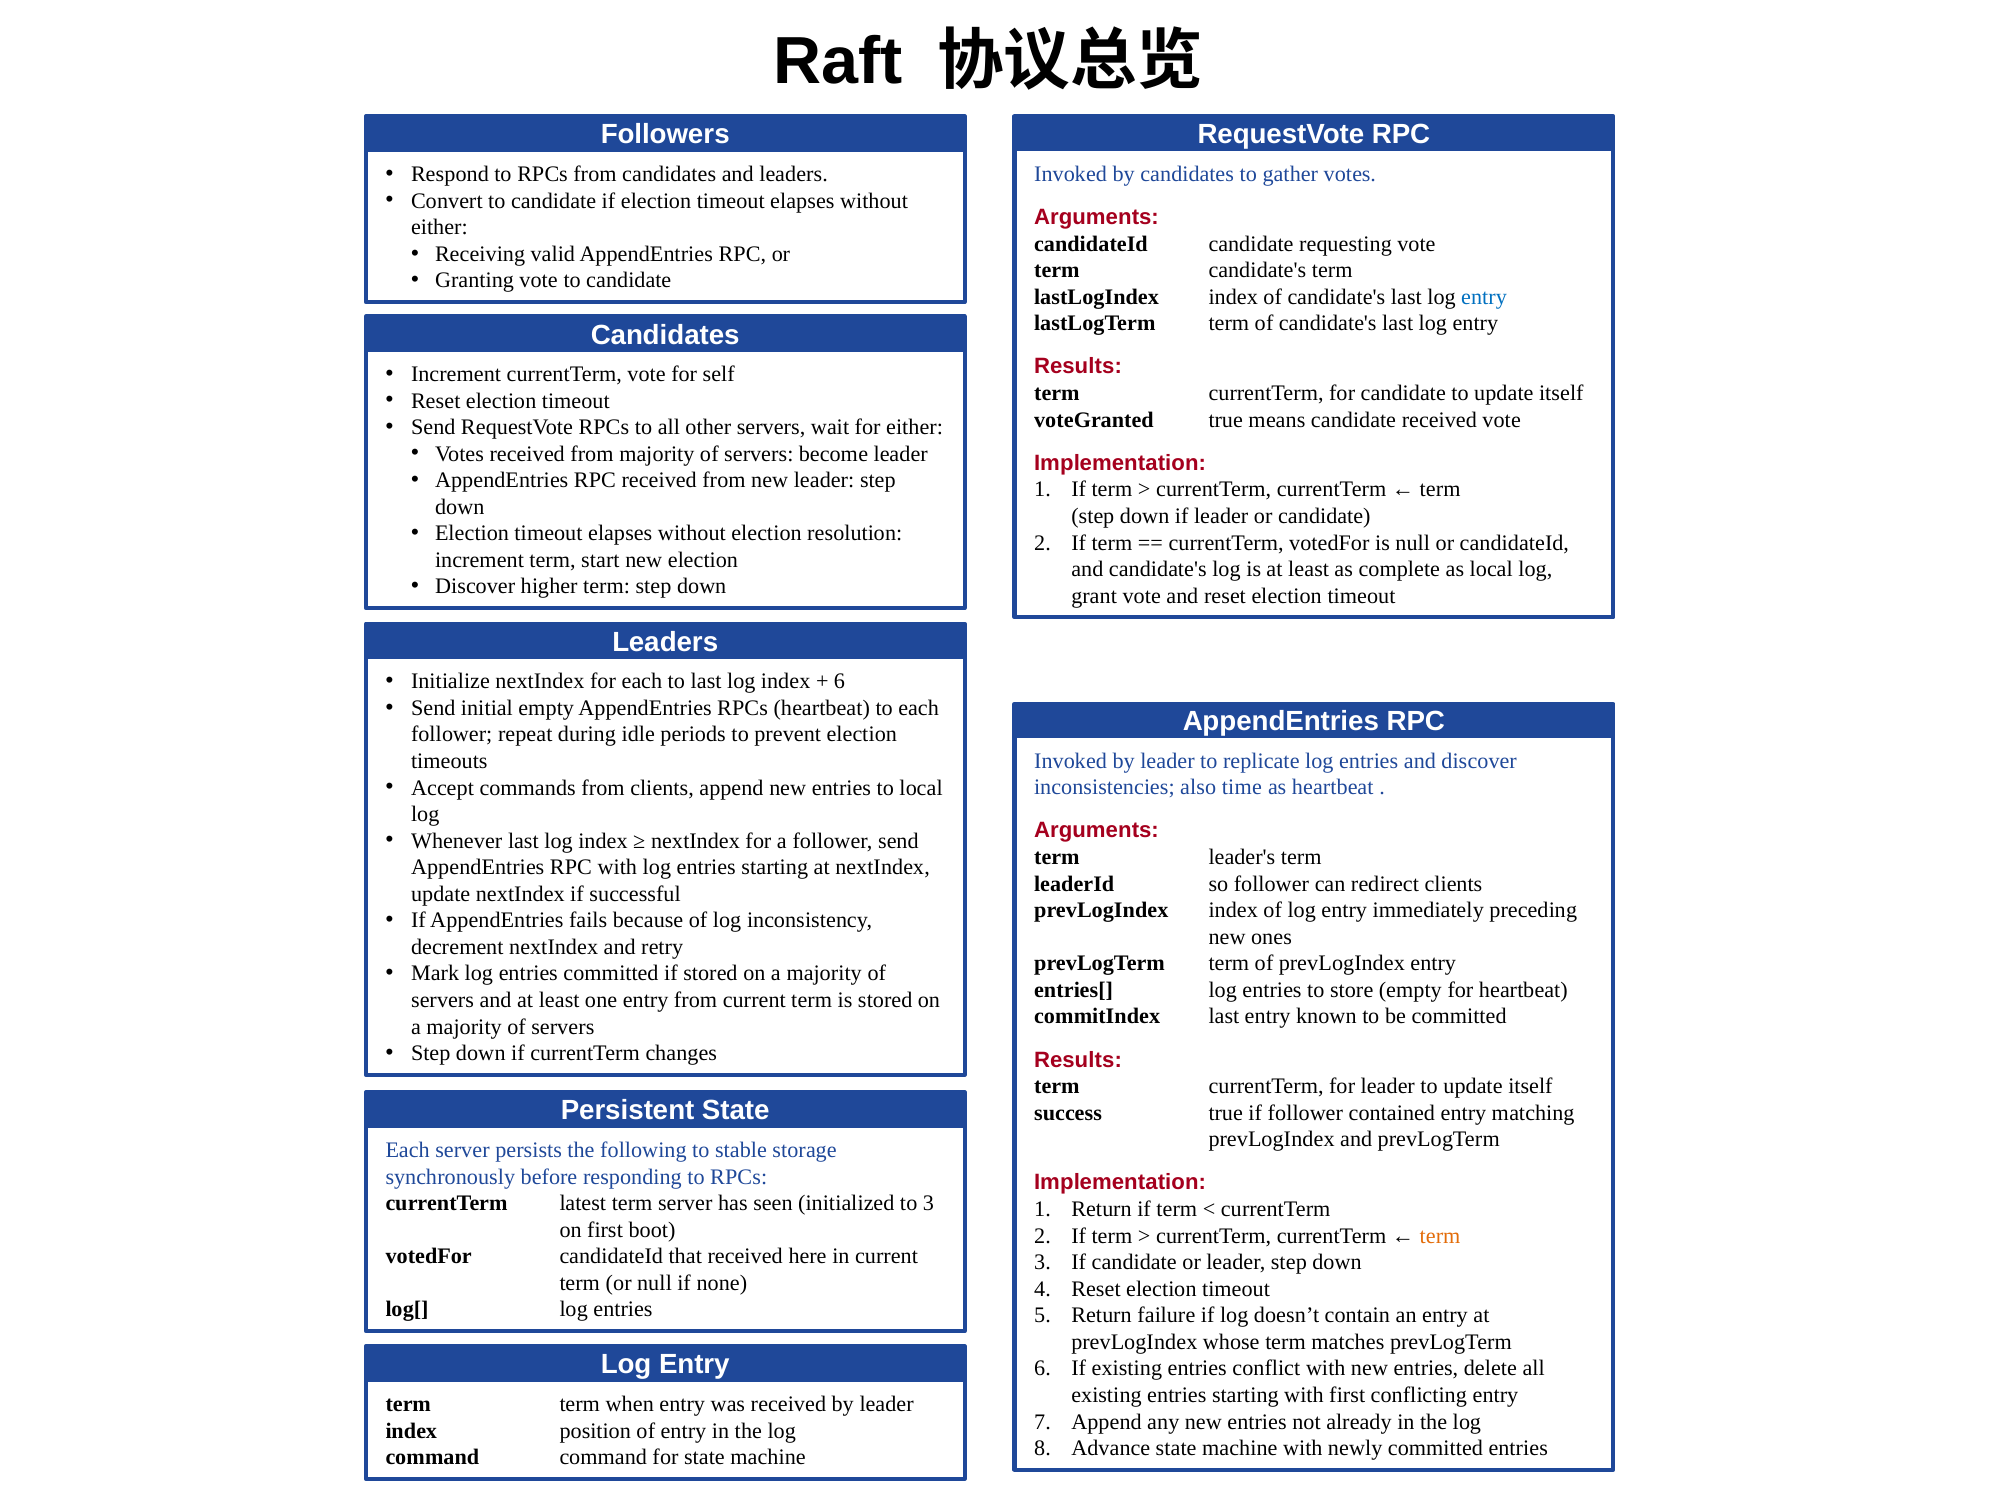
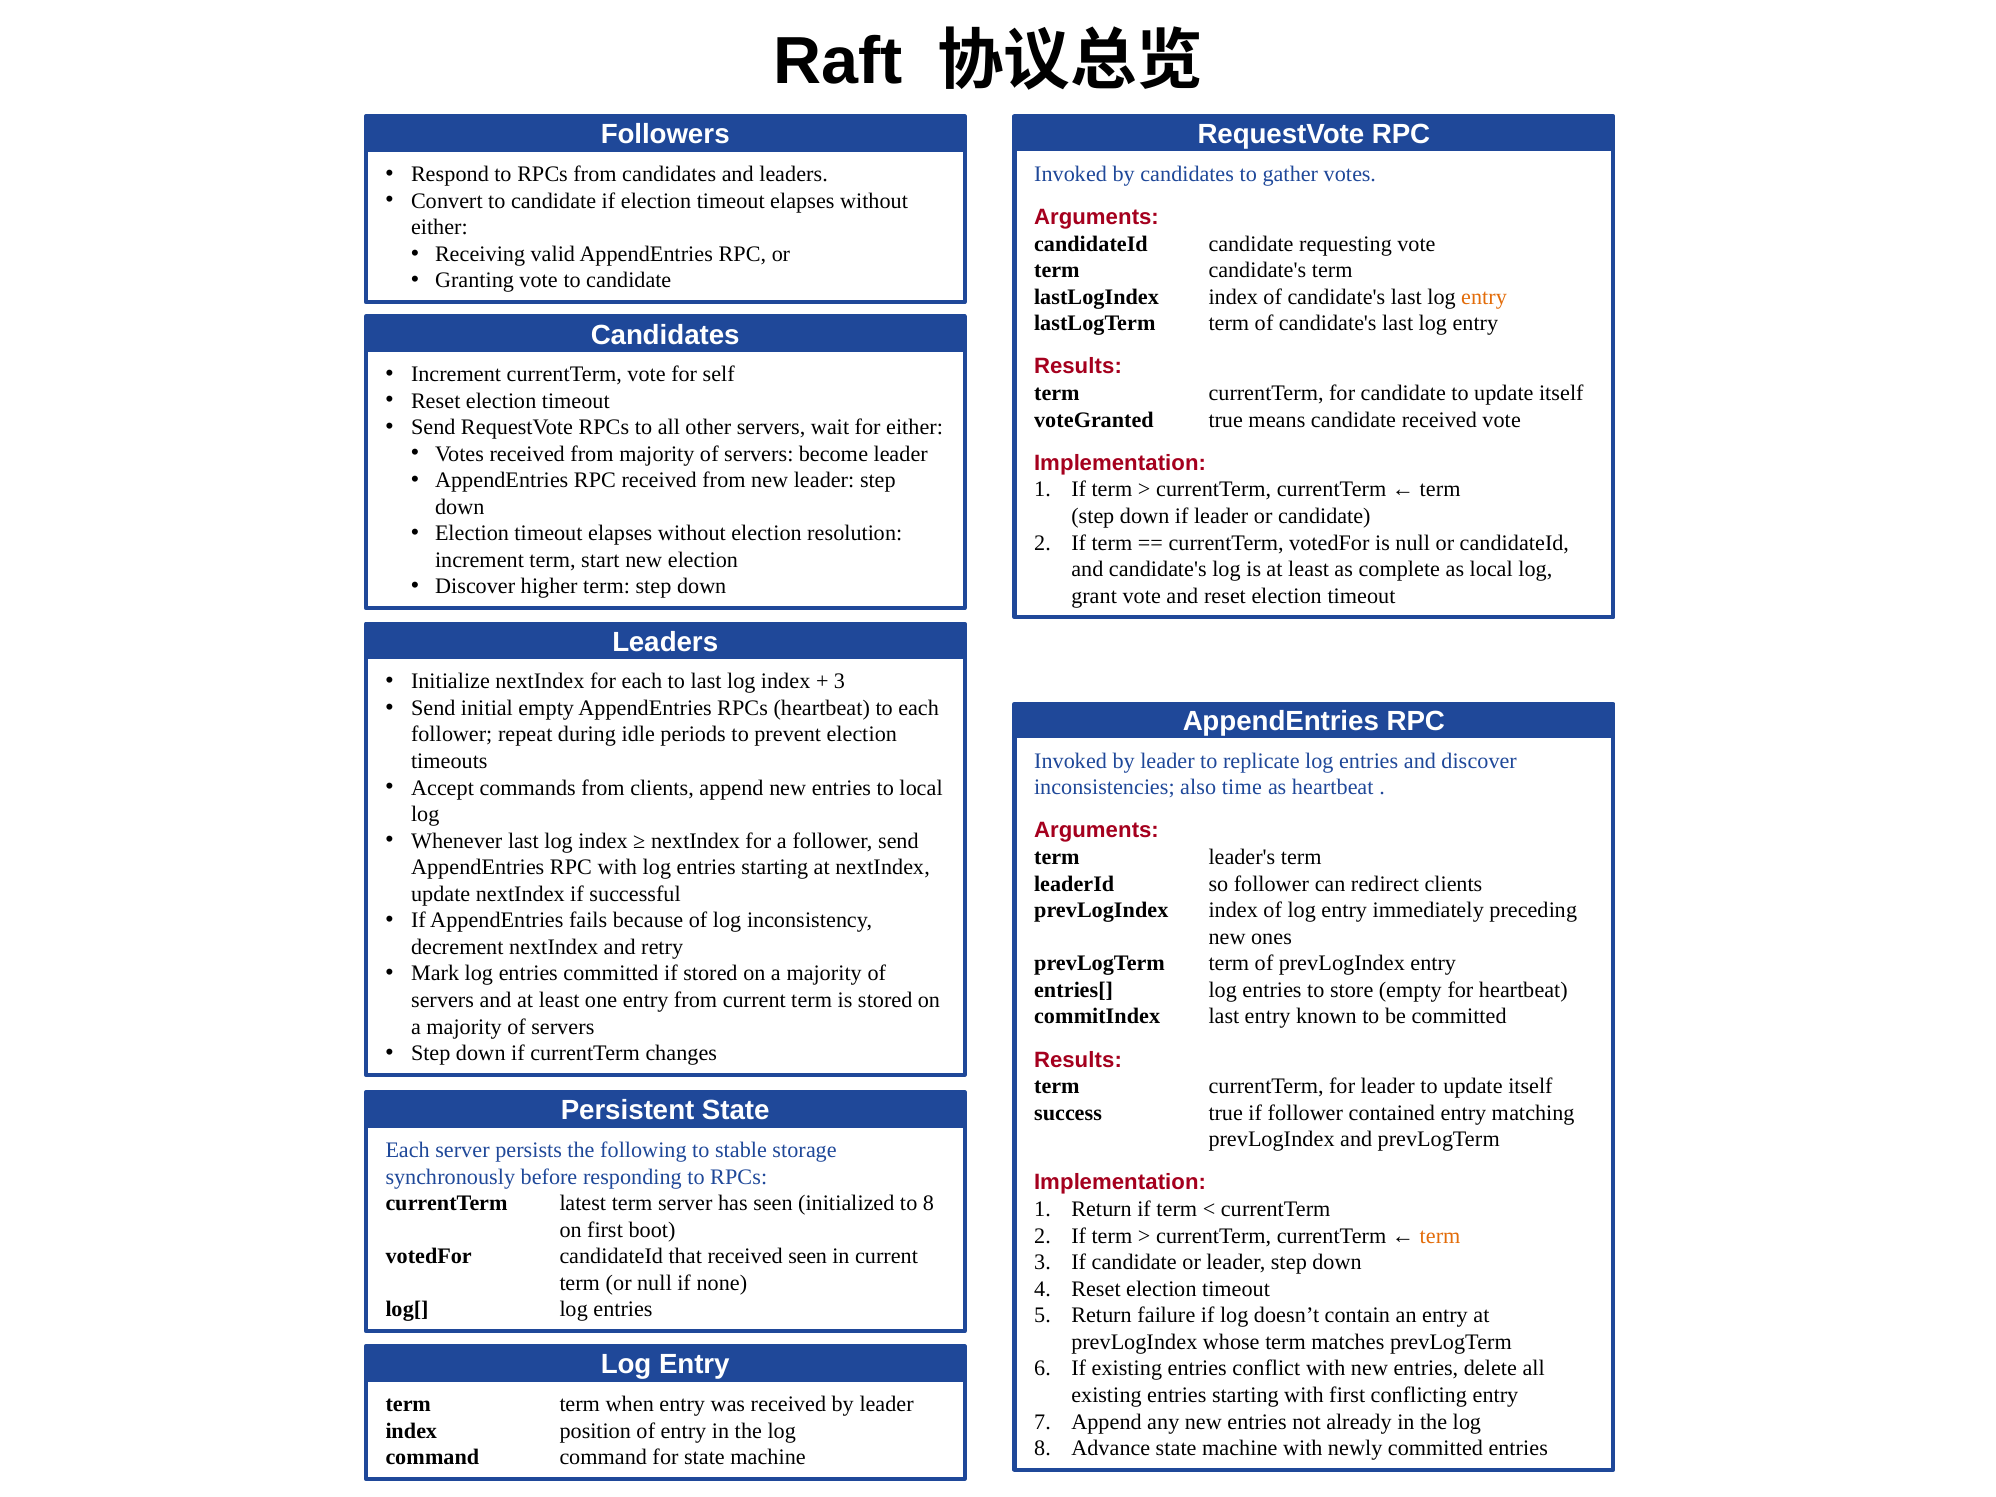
entry at (1484, 297) colour: blue -> orange
6 at (839, 681): 6 -> 3
to 3: 3 -> 8
received here: here -> seen
